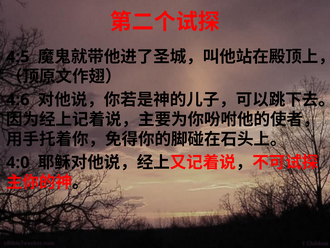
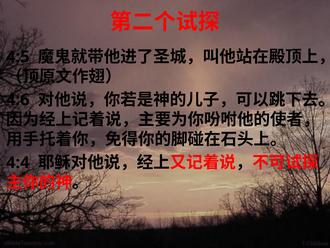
4:0: 4:0 -> 4:4
